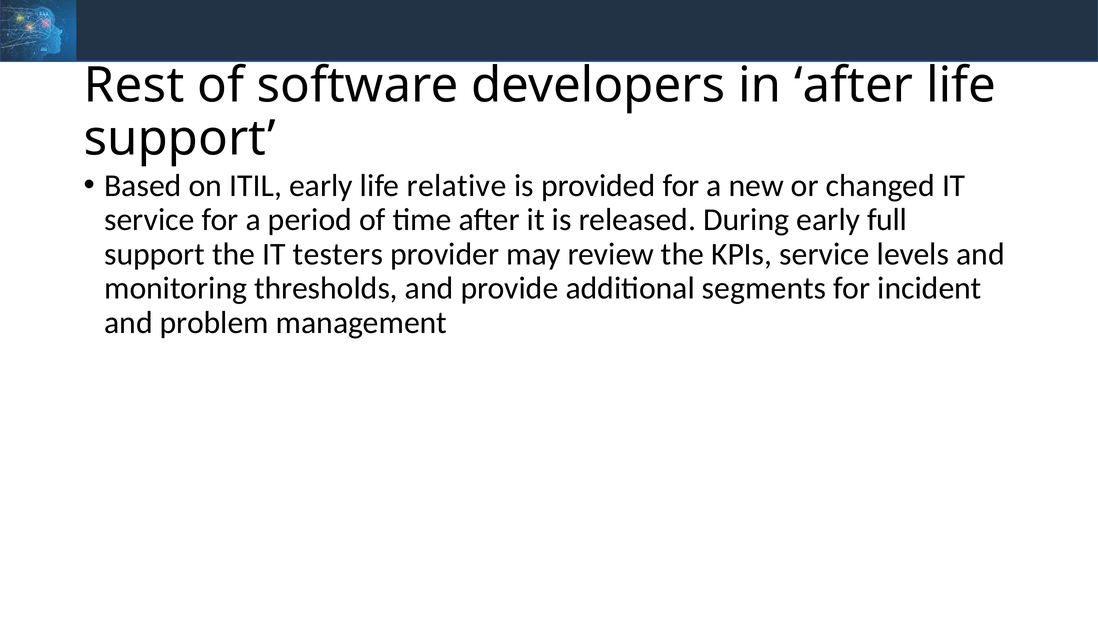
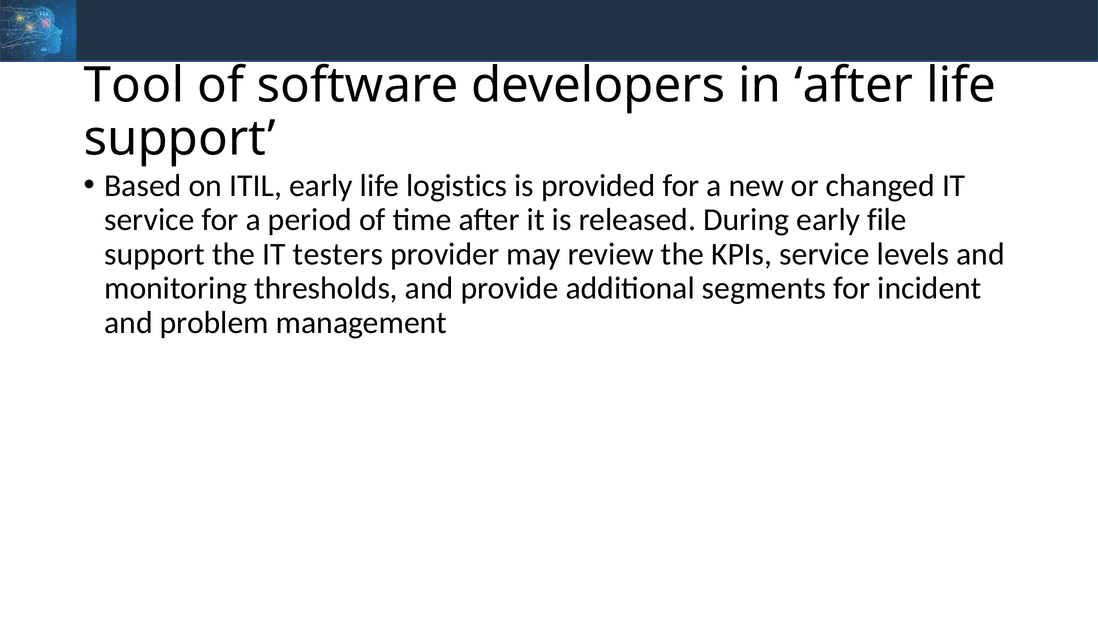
Rest: Rest -> Tool
relative: relative -> logistics
full: full -> file
